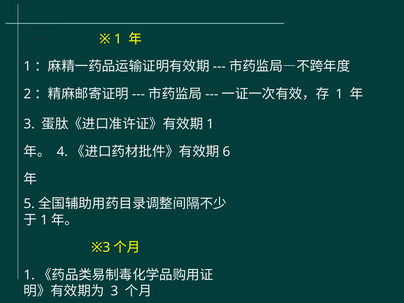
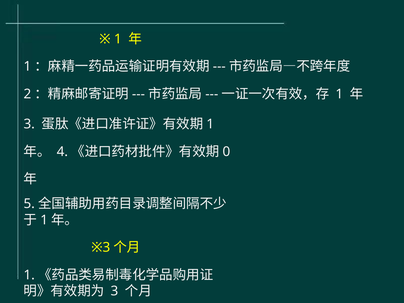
6: 6 -> 0
